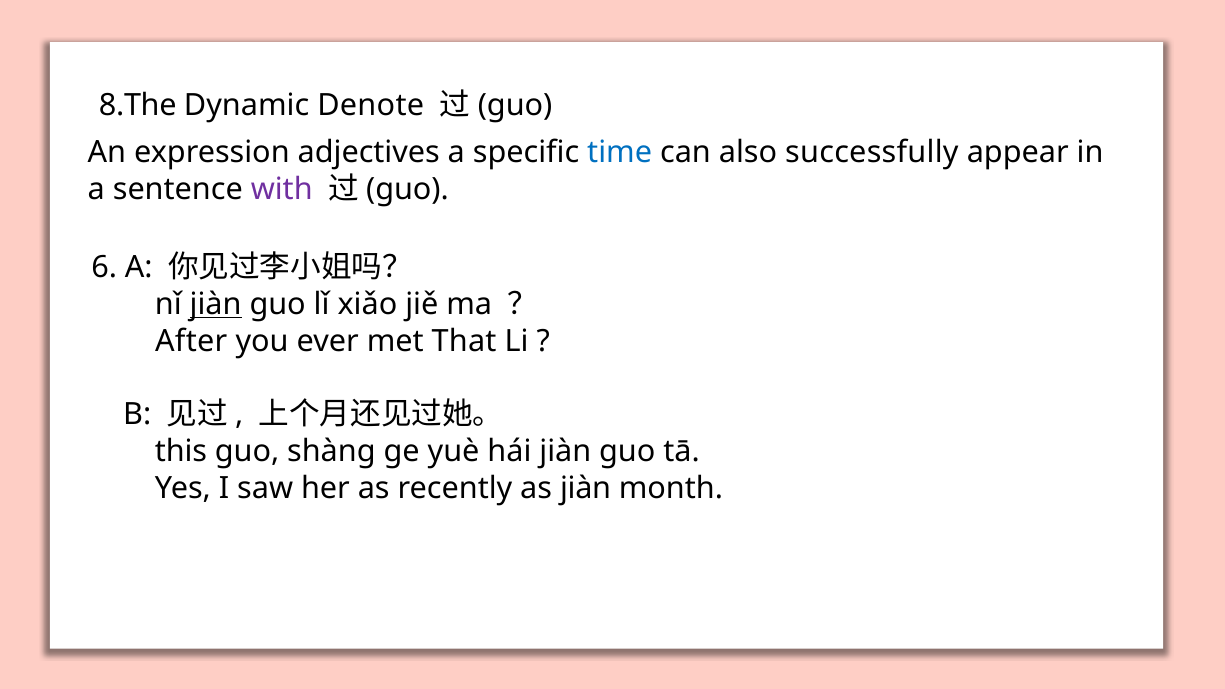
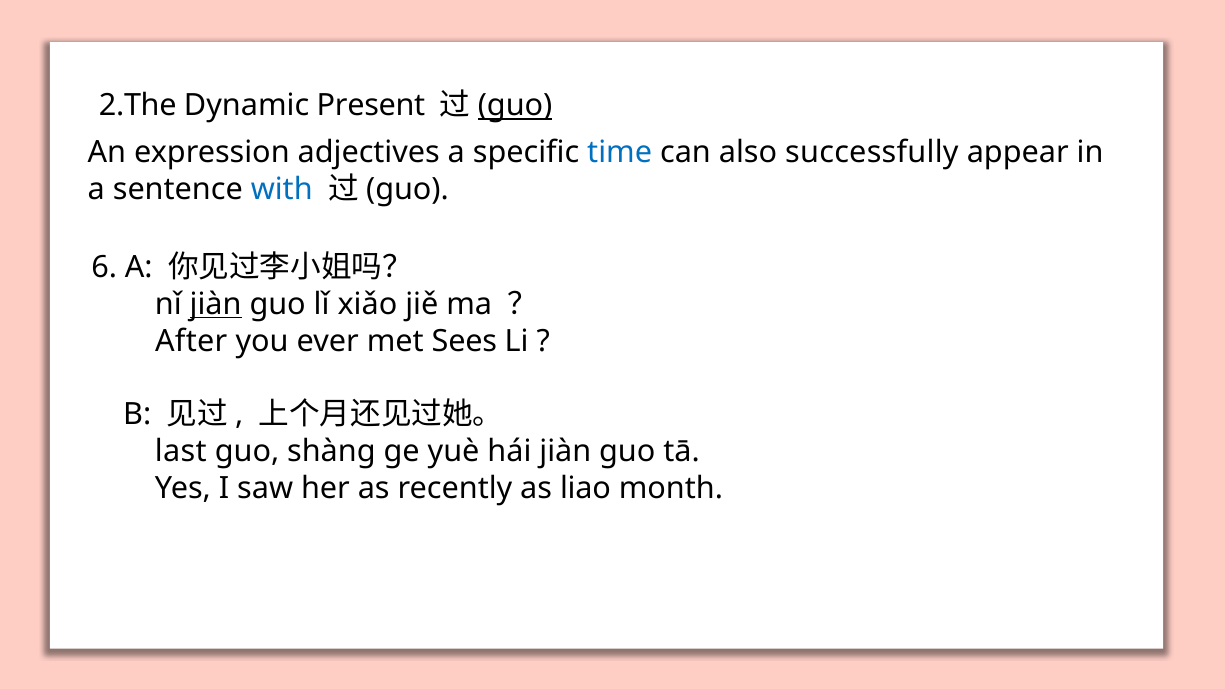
8.The: 8.The -> 2.The
Denote: Denote -> Present
guo at (515, 105) underline: none -> present
with colour: purple -> blue
That: That -> Sees
this: this -> last
as jiàn: jiàn -> liao
